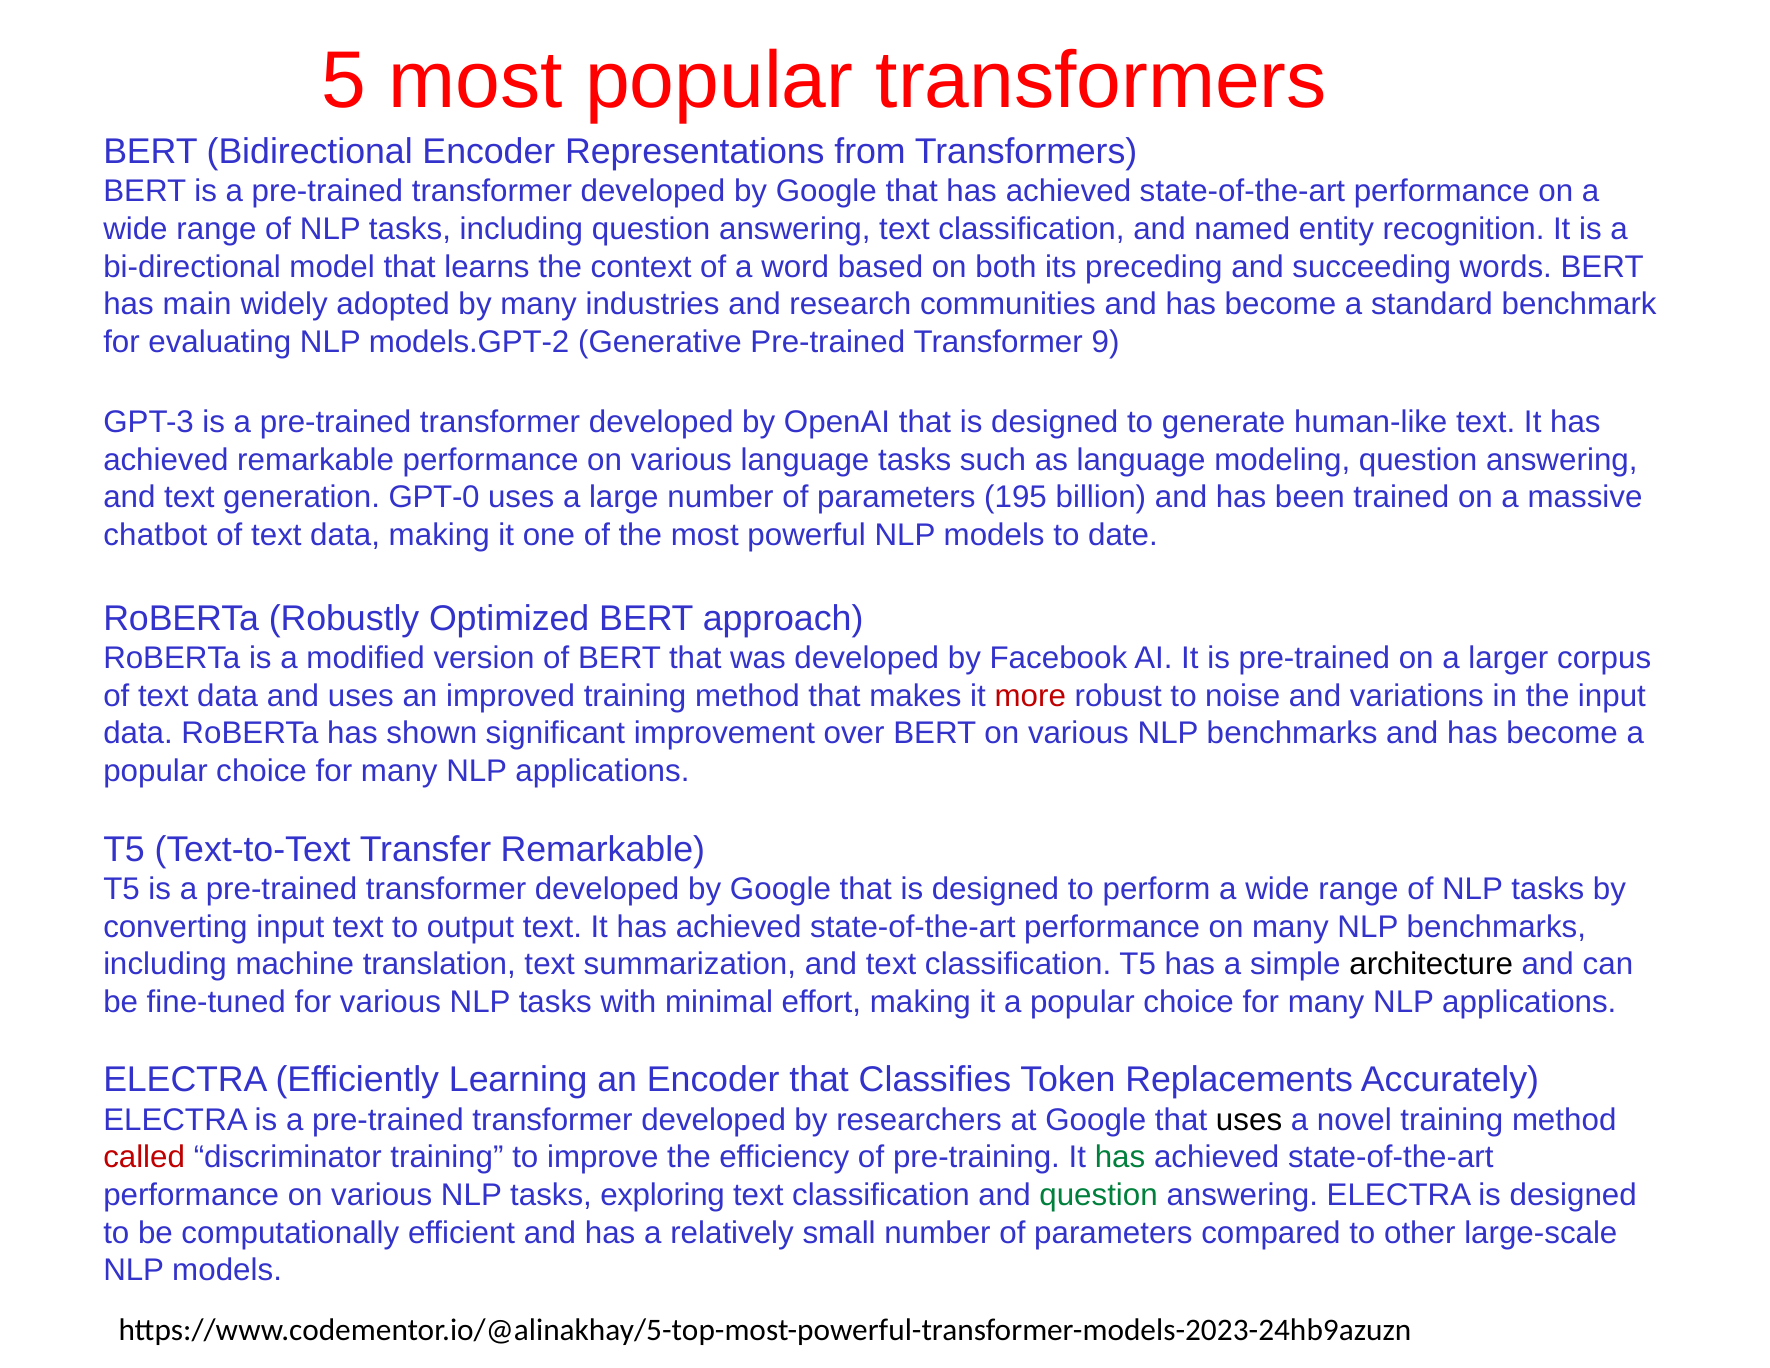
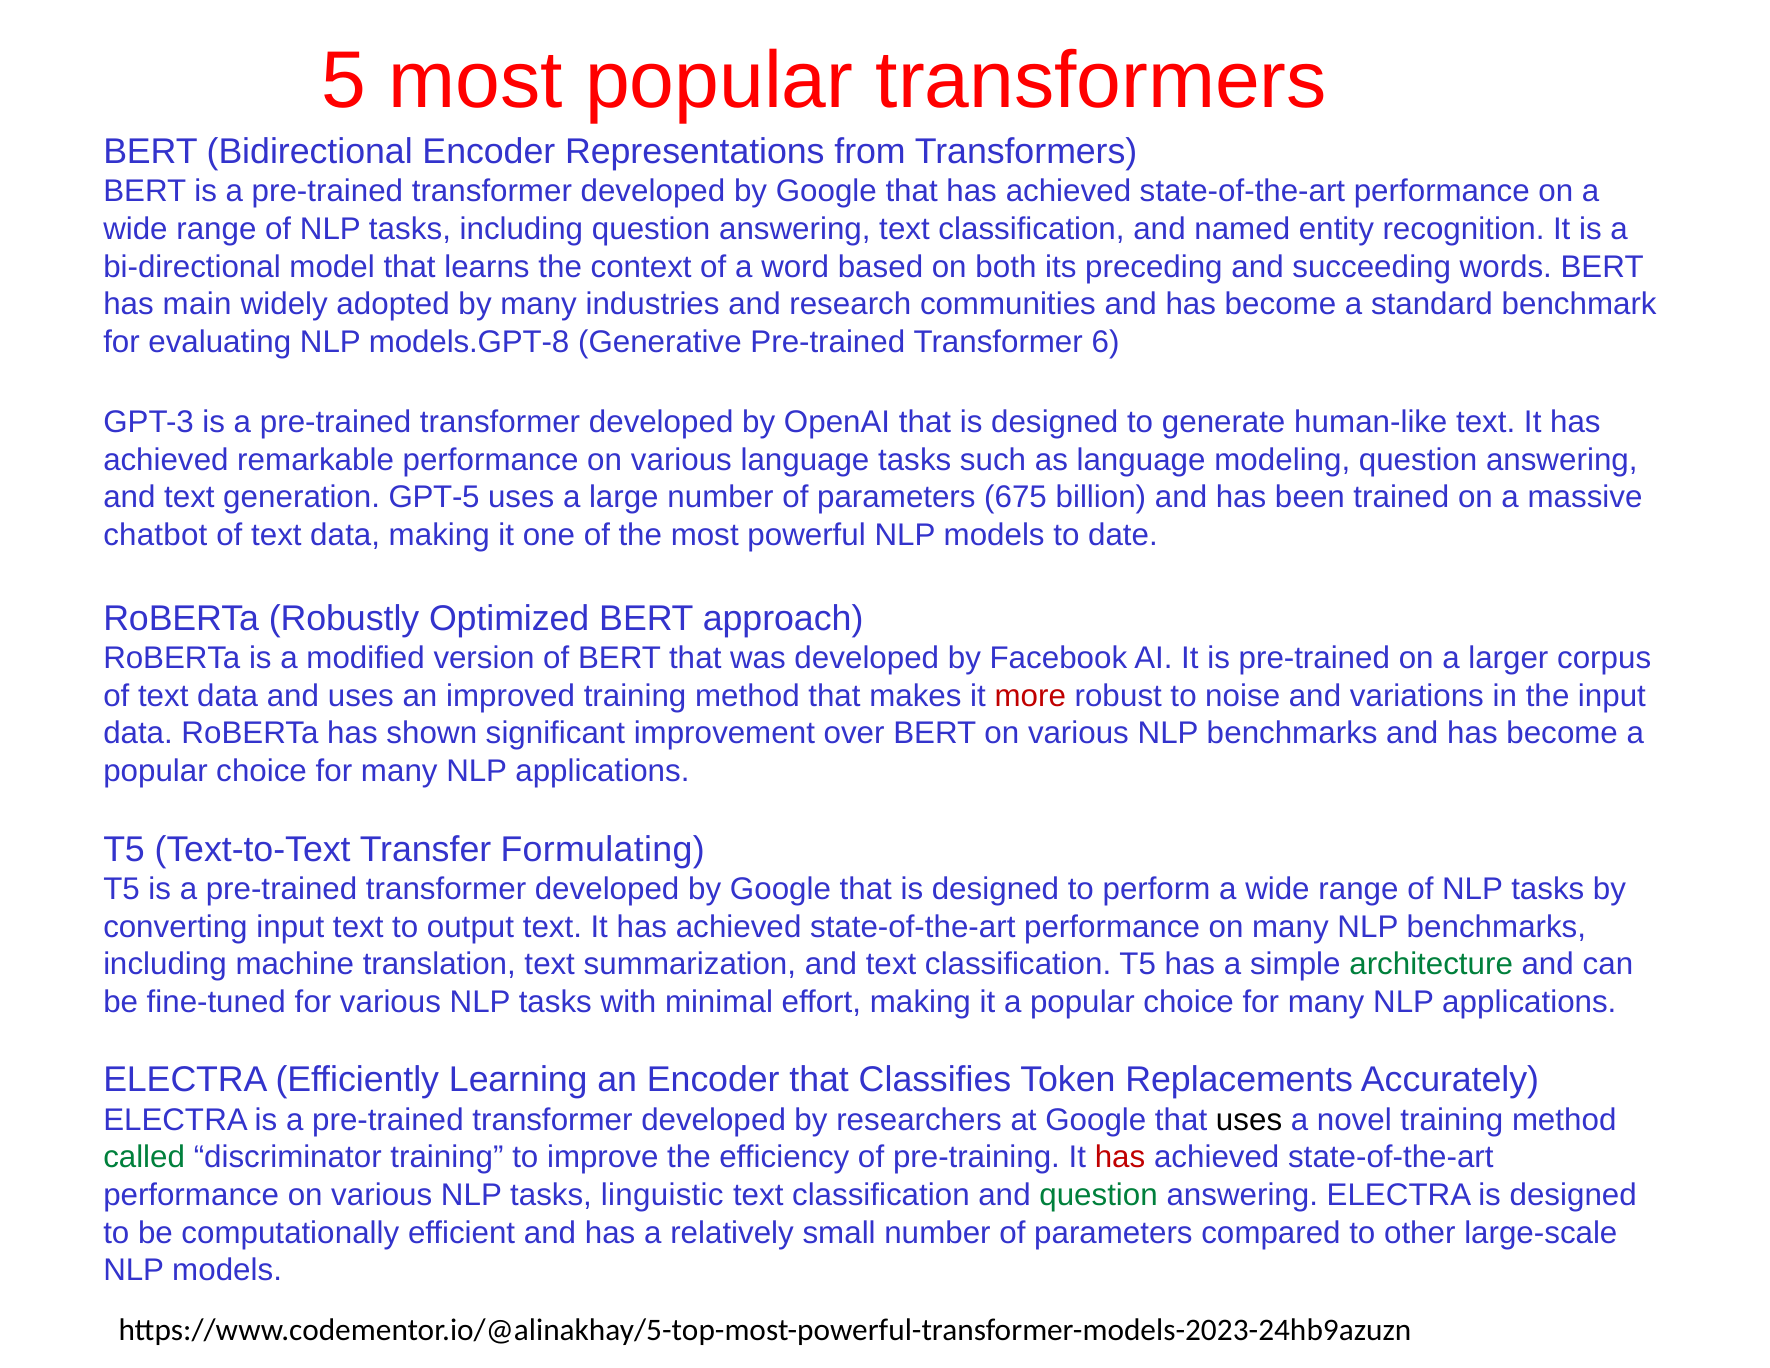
models.GPT-2: models.GPT-2 -> models.GPT-8
9: 9 -> 6
GPT-0: GPT-0 -> GPT-5
195: 195 -> 675
Transfer Remarkable: Remarkable -> Formulating
architecture colour: black -> green
called colour: red -> green
has at (1120, 1157) colour: green -> red
exploring: exploring -> linguistic
